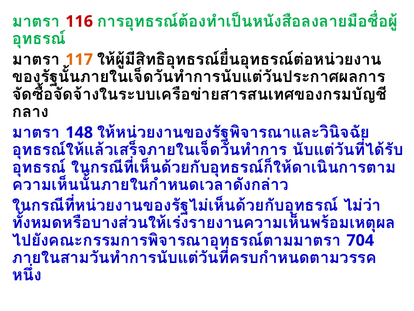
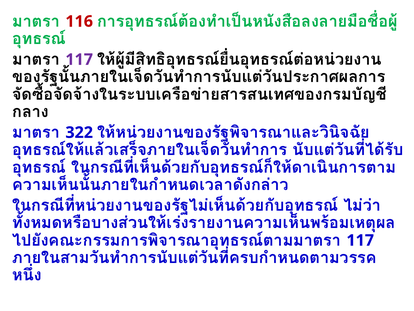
117 at (79, 59) colour: orange -> purple
148: 148 -> 322
704 at (360, 240): 704 -> 117
